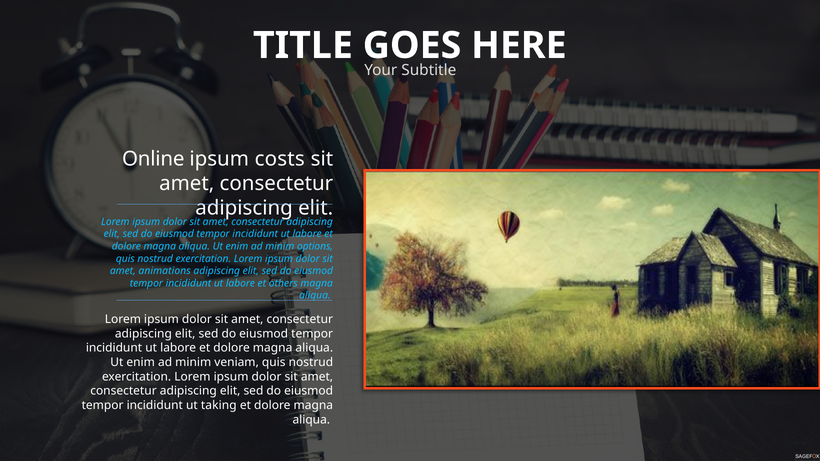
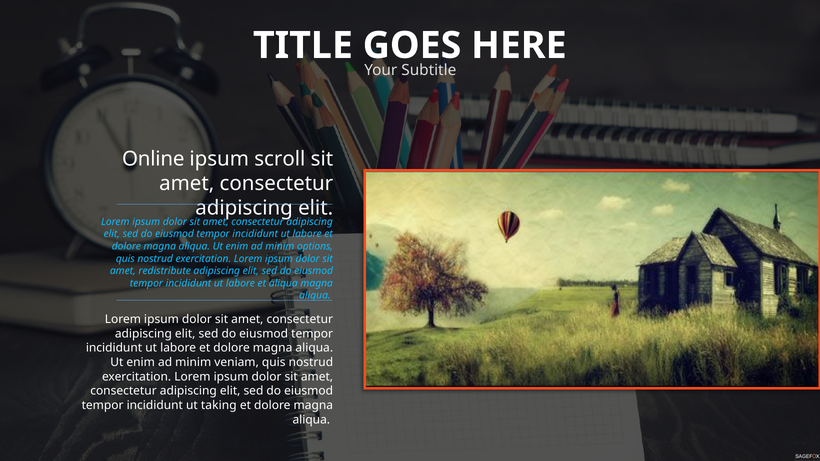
costs: costs -> scroll
animations: animations -> redistribute
et others: others -> aliqua
